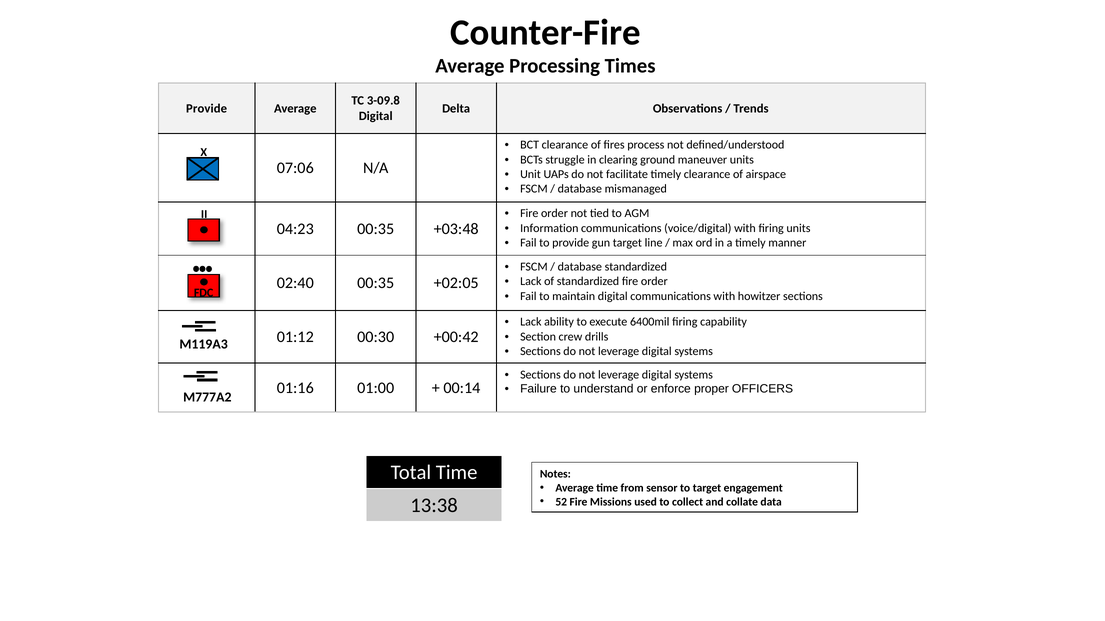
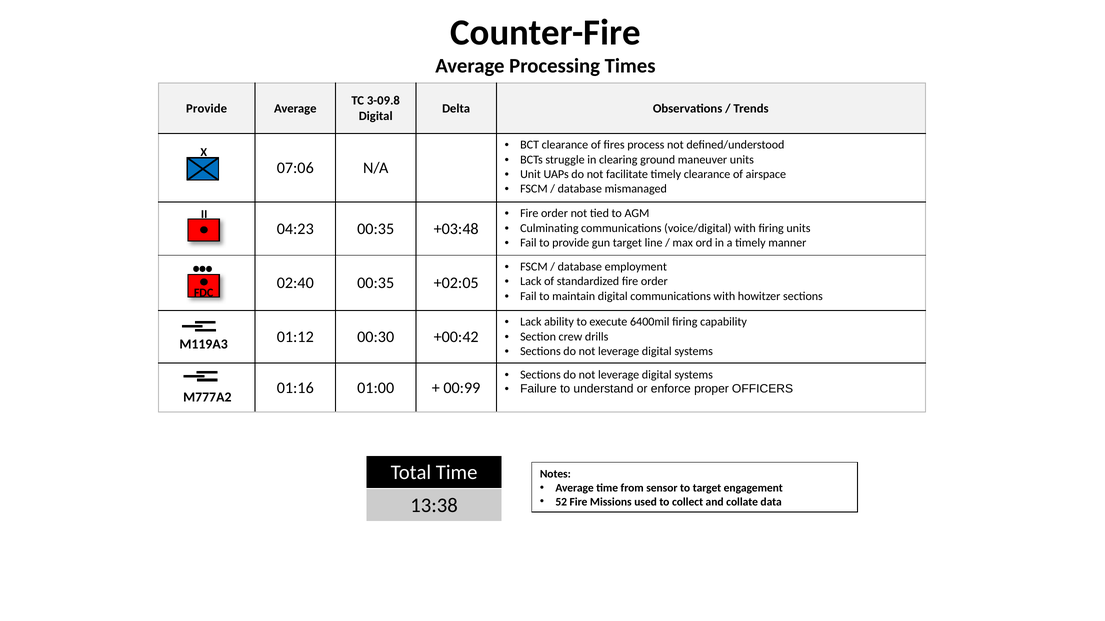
Information: Information -> Culminating
database standardized: standardized -> employment
00:14: 00:14 -> 00:99
